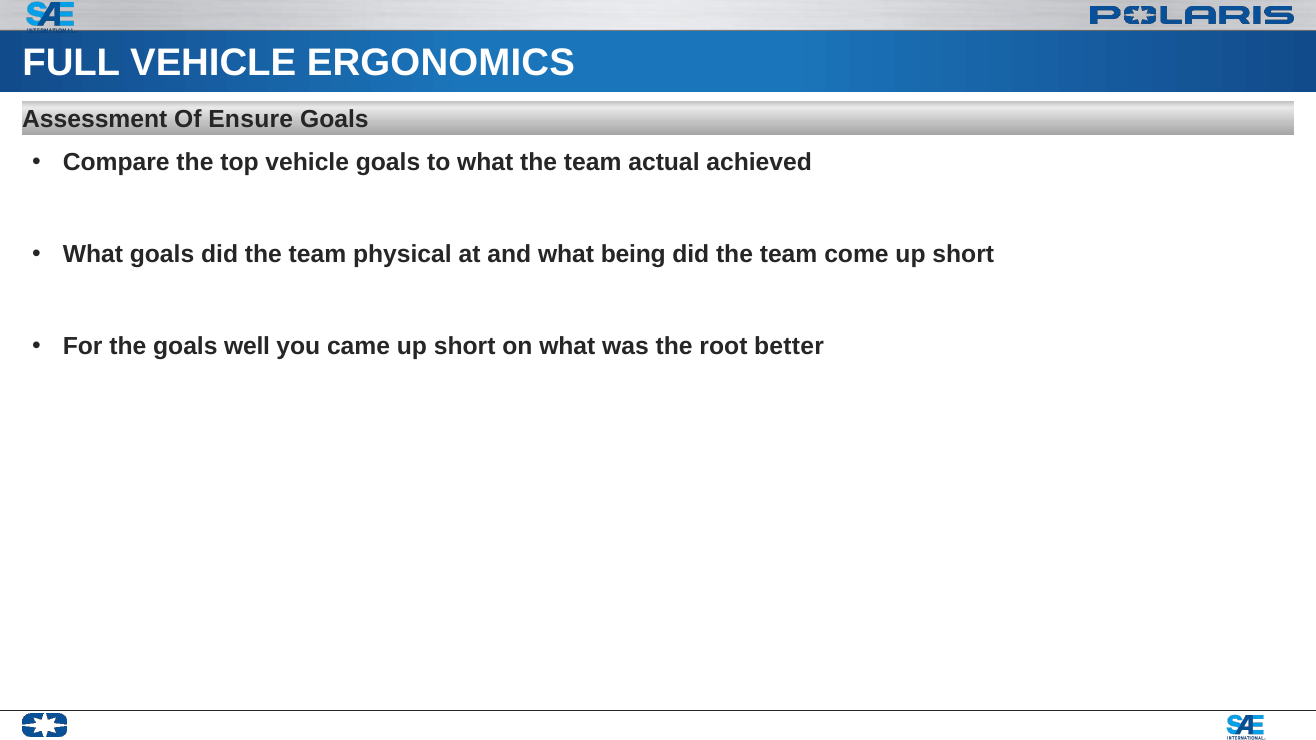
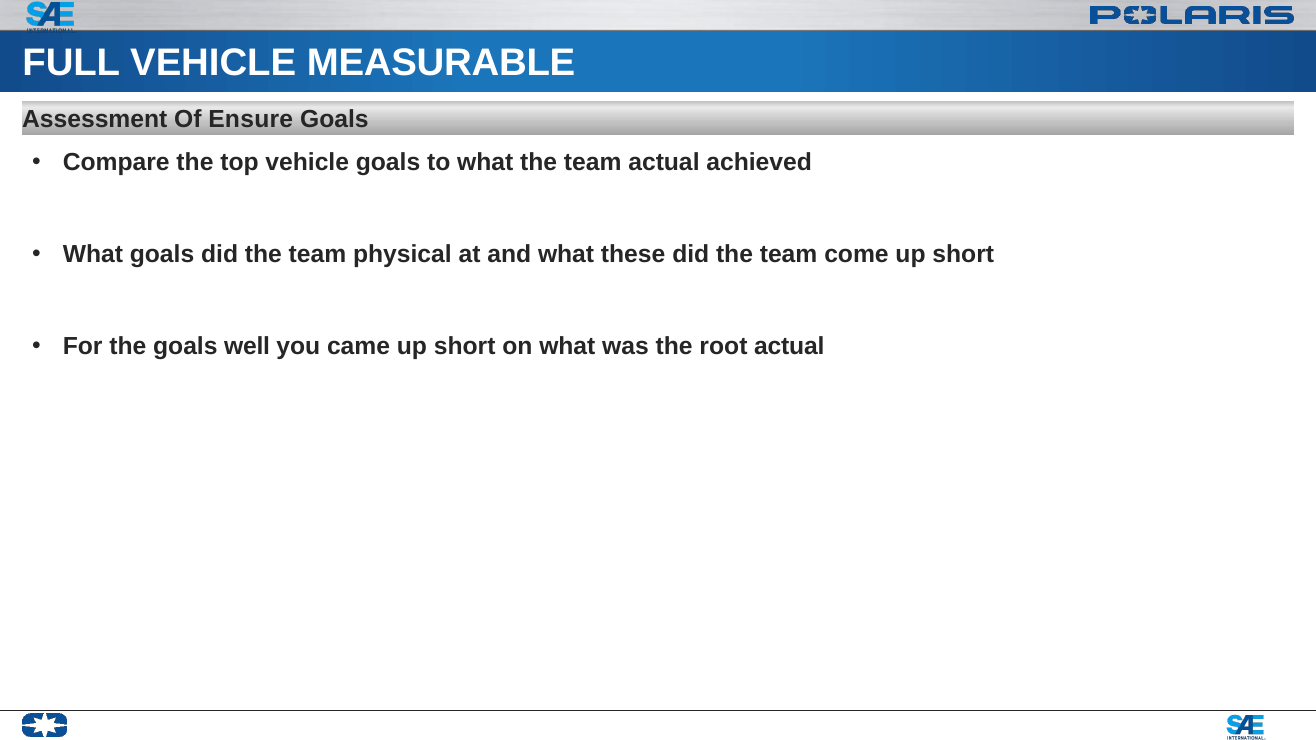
ERGONOMICS: ERGONOMICS -> MEASURABLE
being: being -> these
root better: better -> actual
